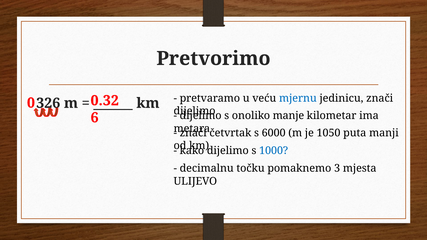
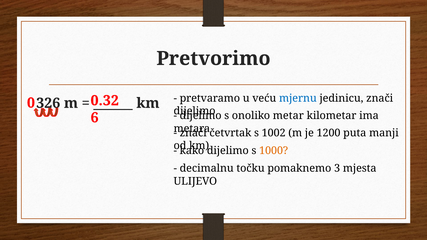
manje: manje -> metar
6000: 6000 -> 1002
1050: 1050 -> 1200
1000 colour: blue -> orange
